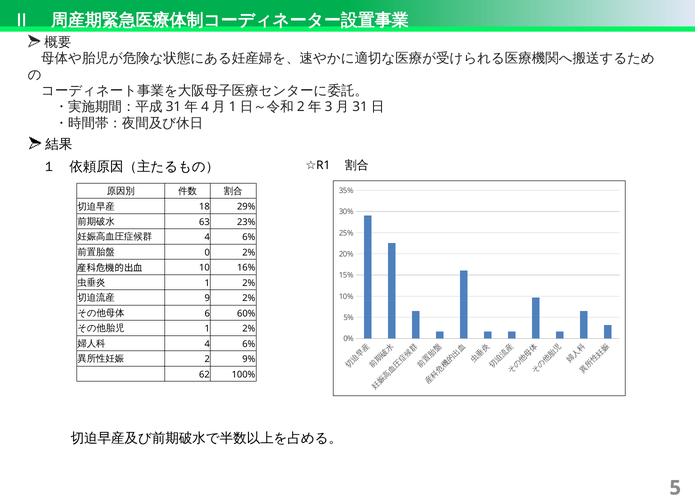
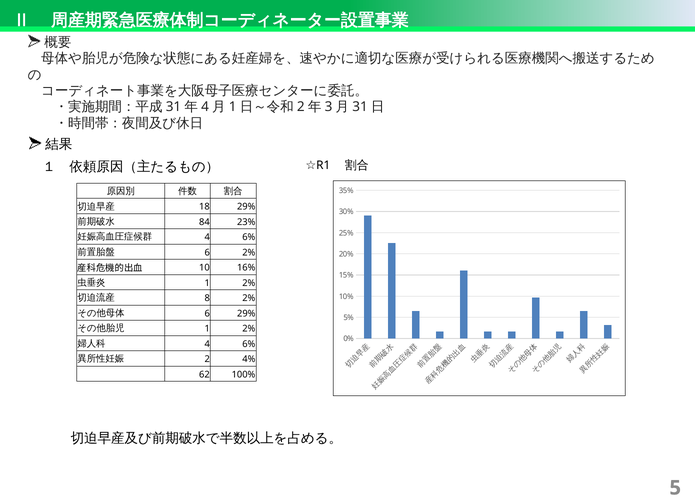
63: 63 -> 84
0 at (207, 252): 0 -> 6
9: 9 -> 8
6 60%: 60% -> 29%
9%: 9% -> 4%
